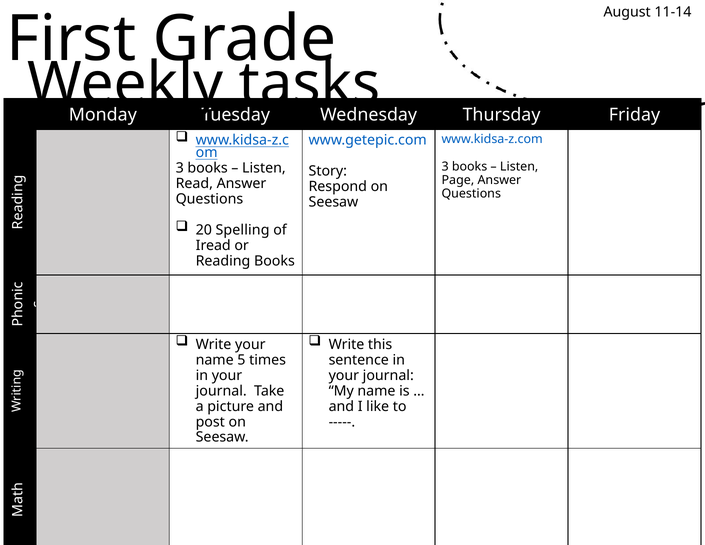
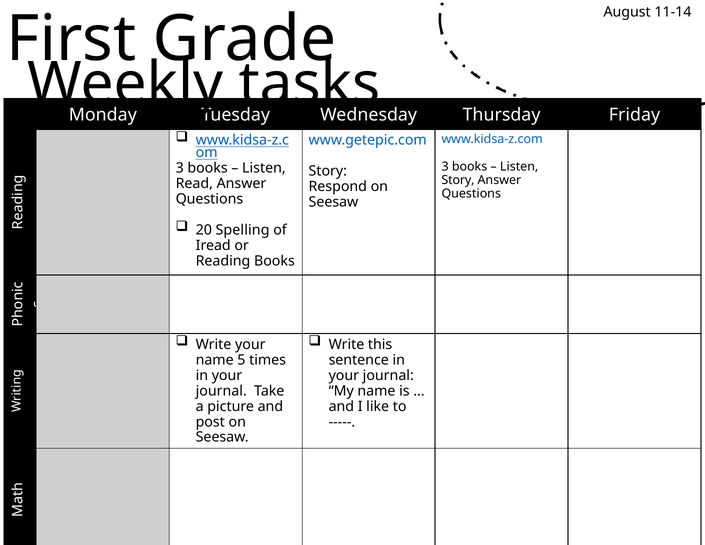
Page at (458, 180): Page -> Story
